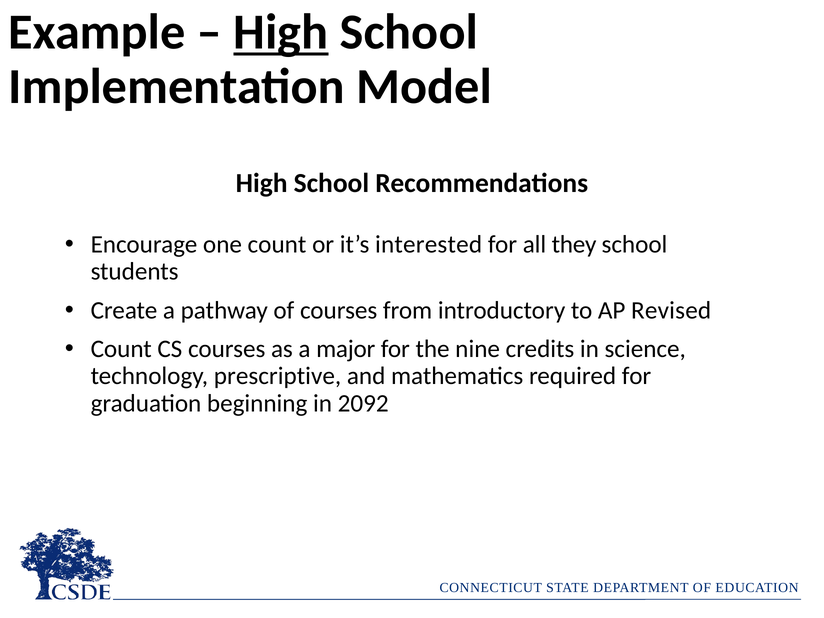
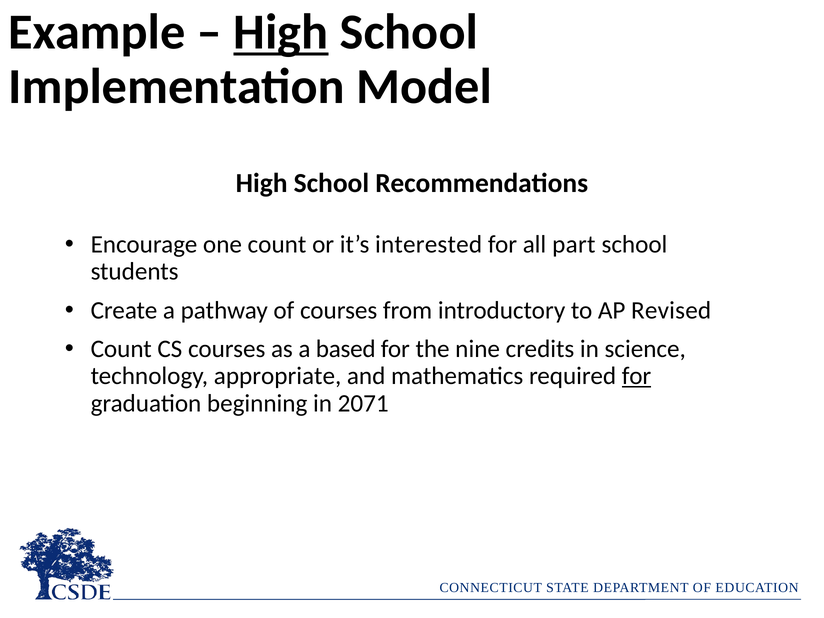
they: they -> part
major: major -> based
prescriptive: prescriptive -> appropriate
for at (636, 376) underline: none -> present
2092: 2092 -> 2071
